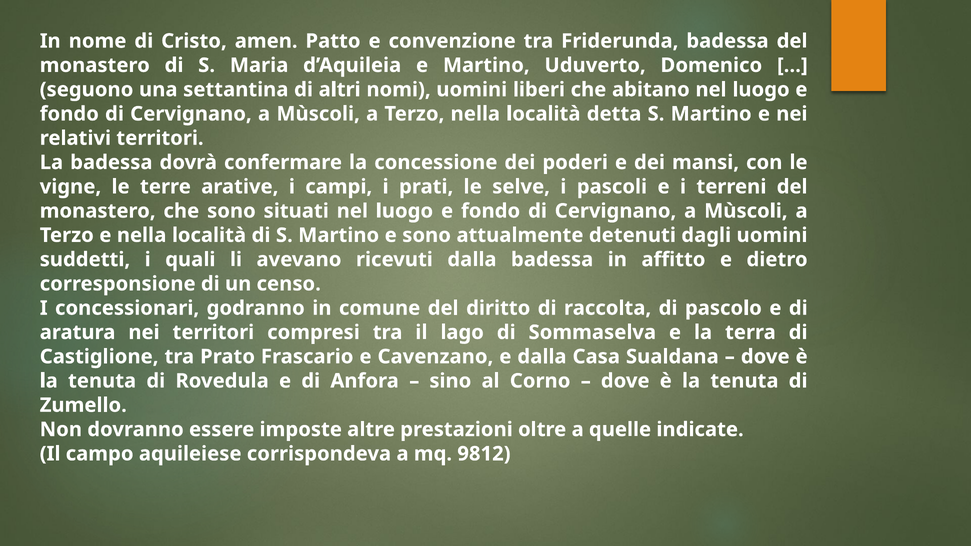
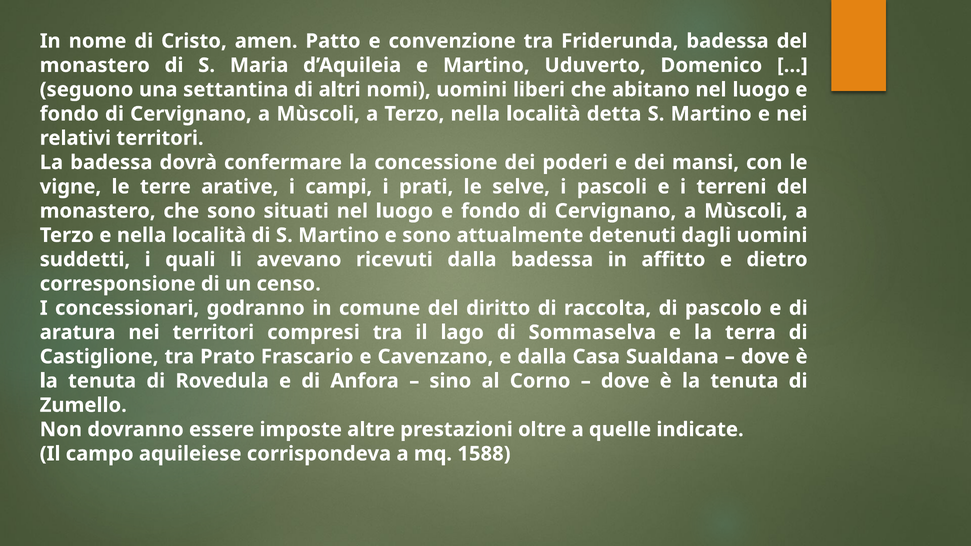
9812: 9812 -> 1588
